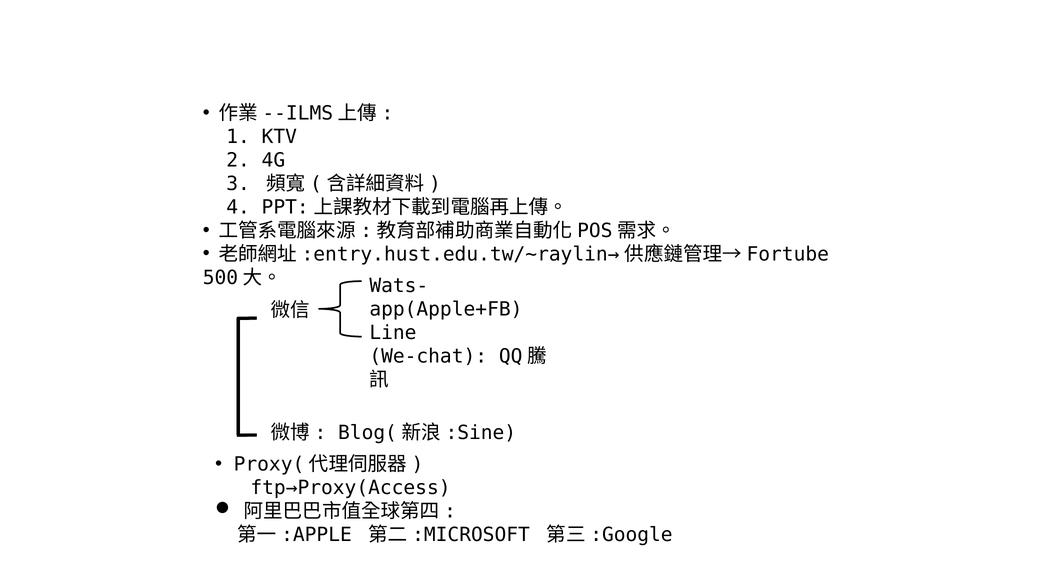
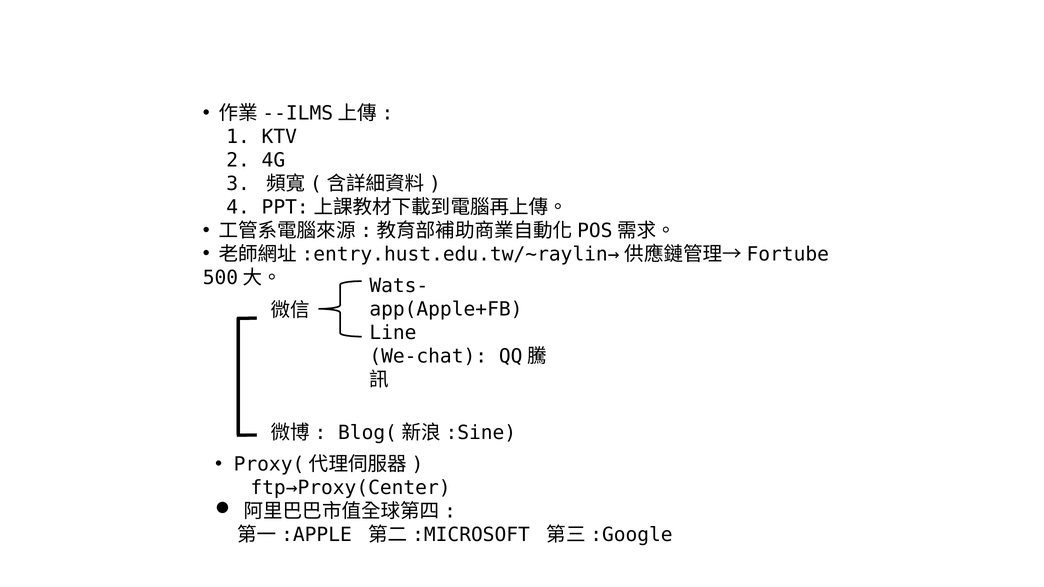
ftp→Proxy(Access: ftp→Proxy(Access -> ftp→Proxy(Center
